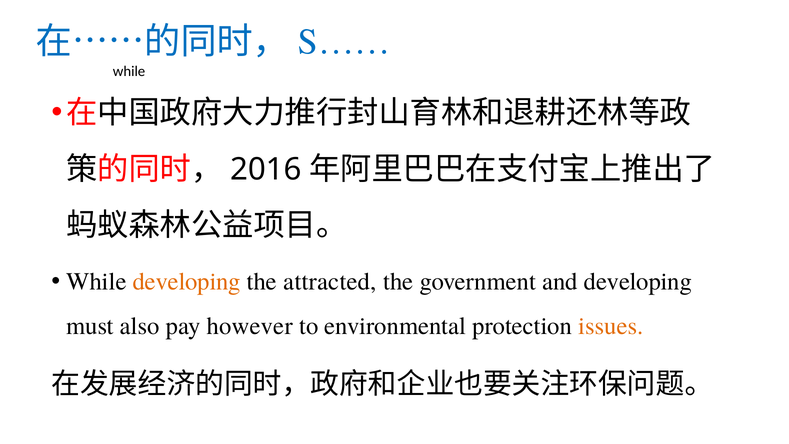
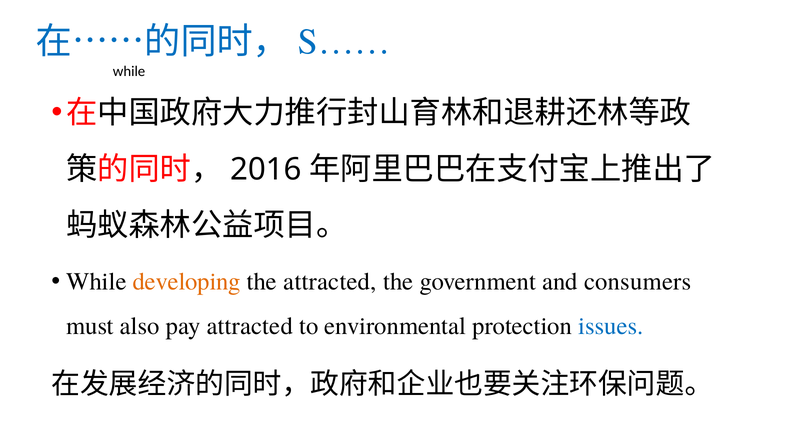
and developing: developing -> consumers
pay however: however -> attracted
issues colour: orange -> blue
